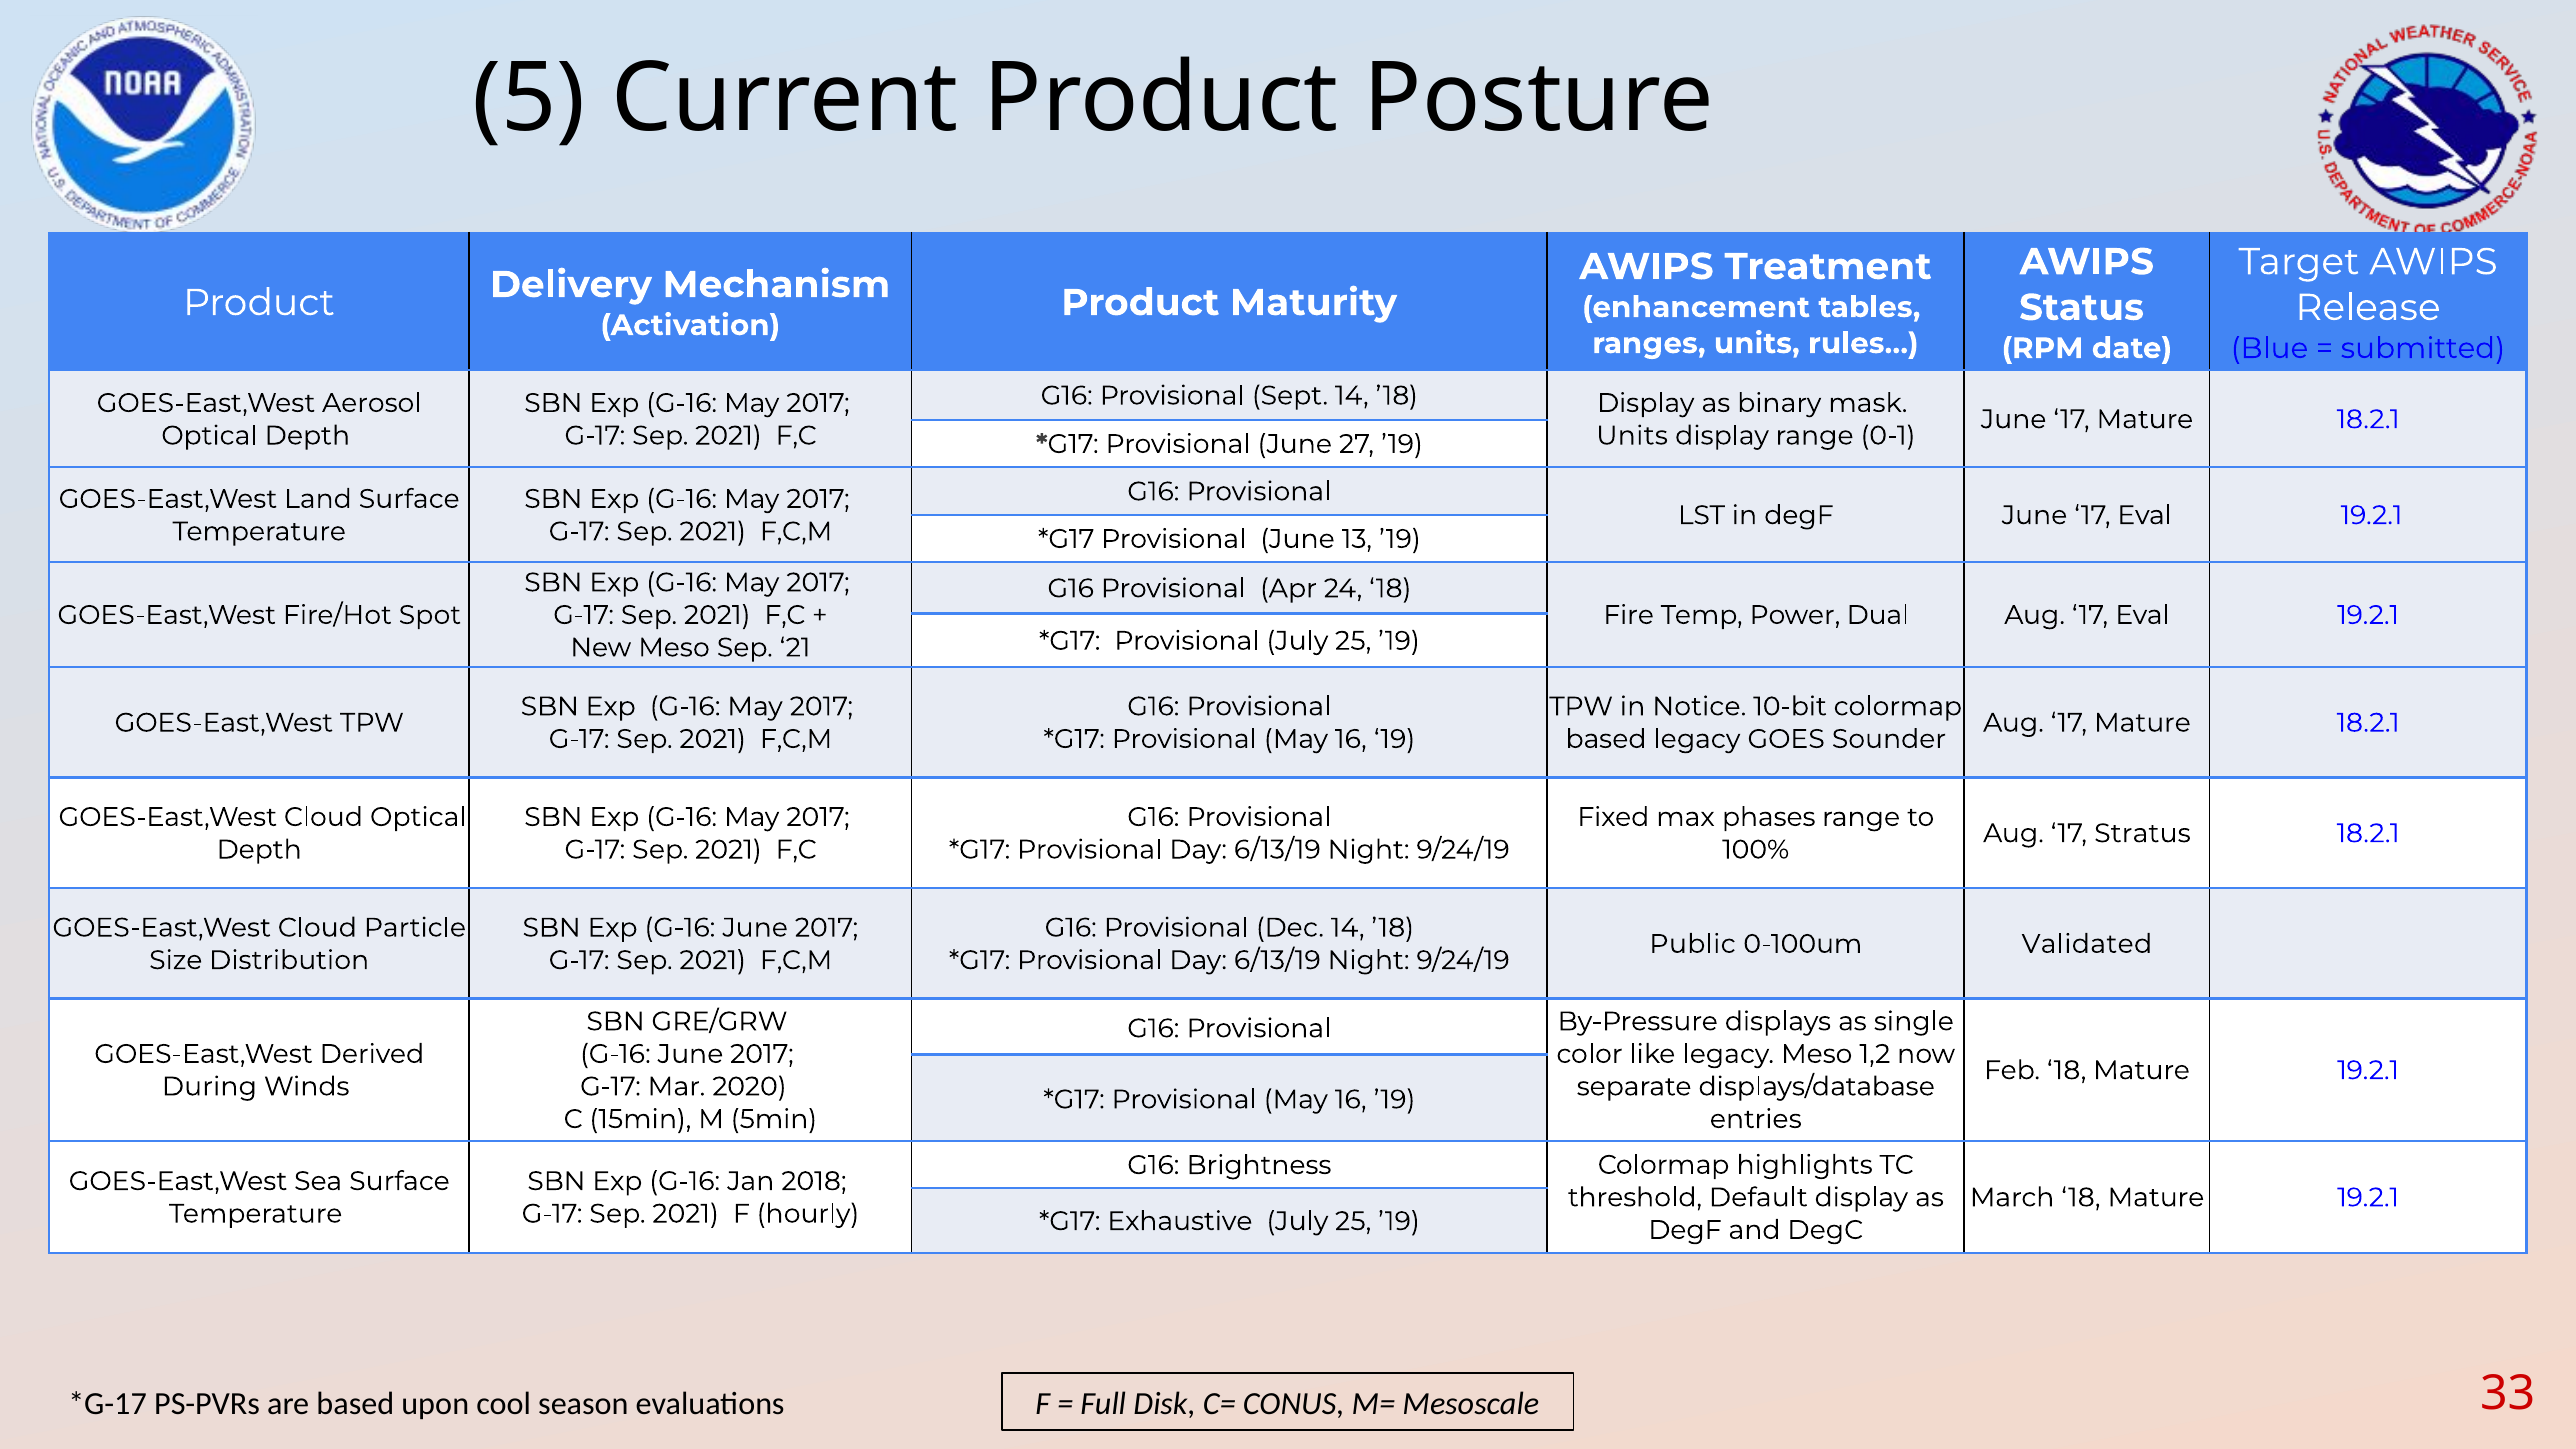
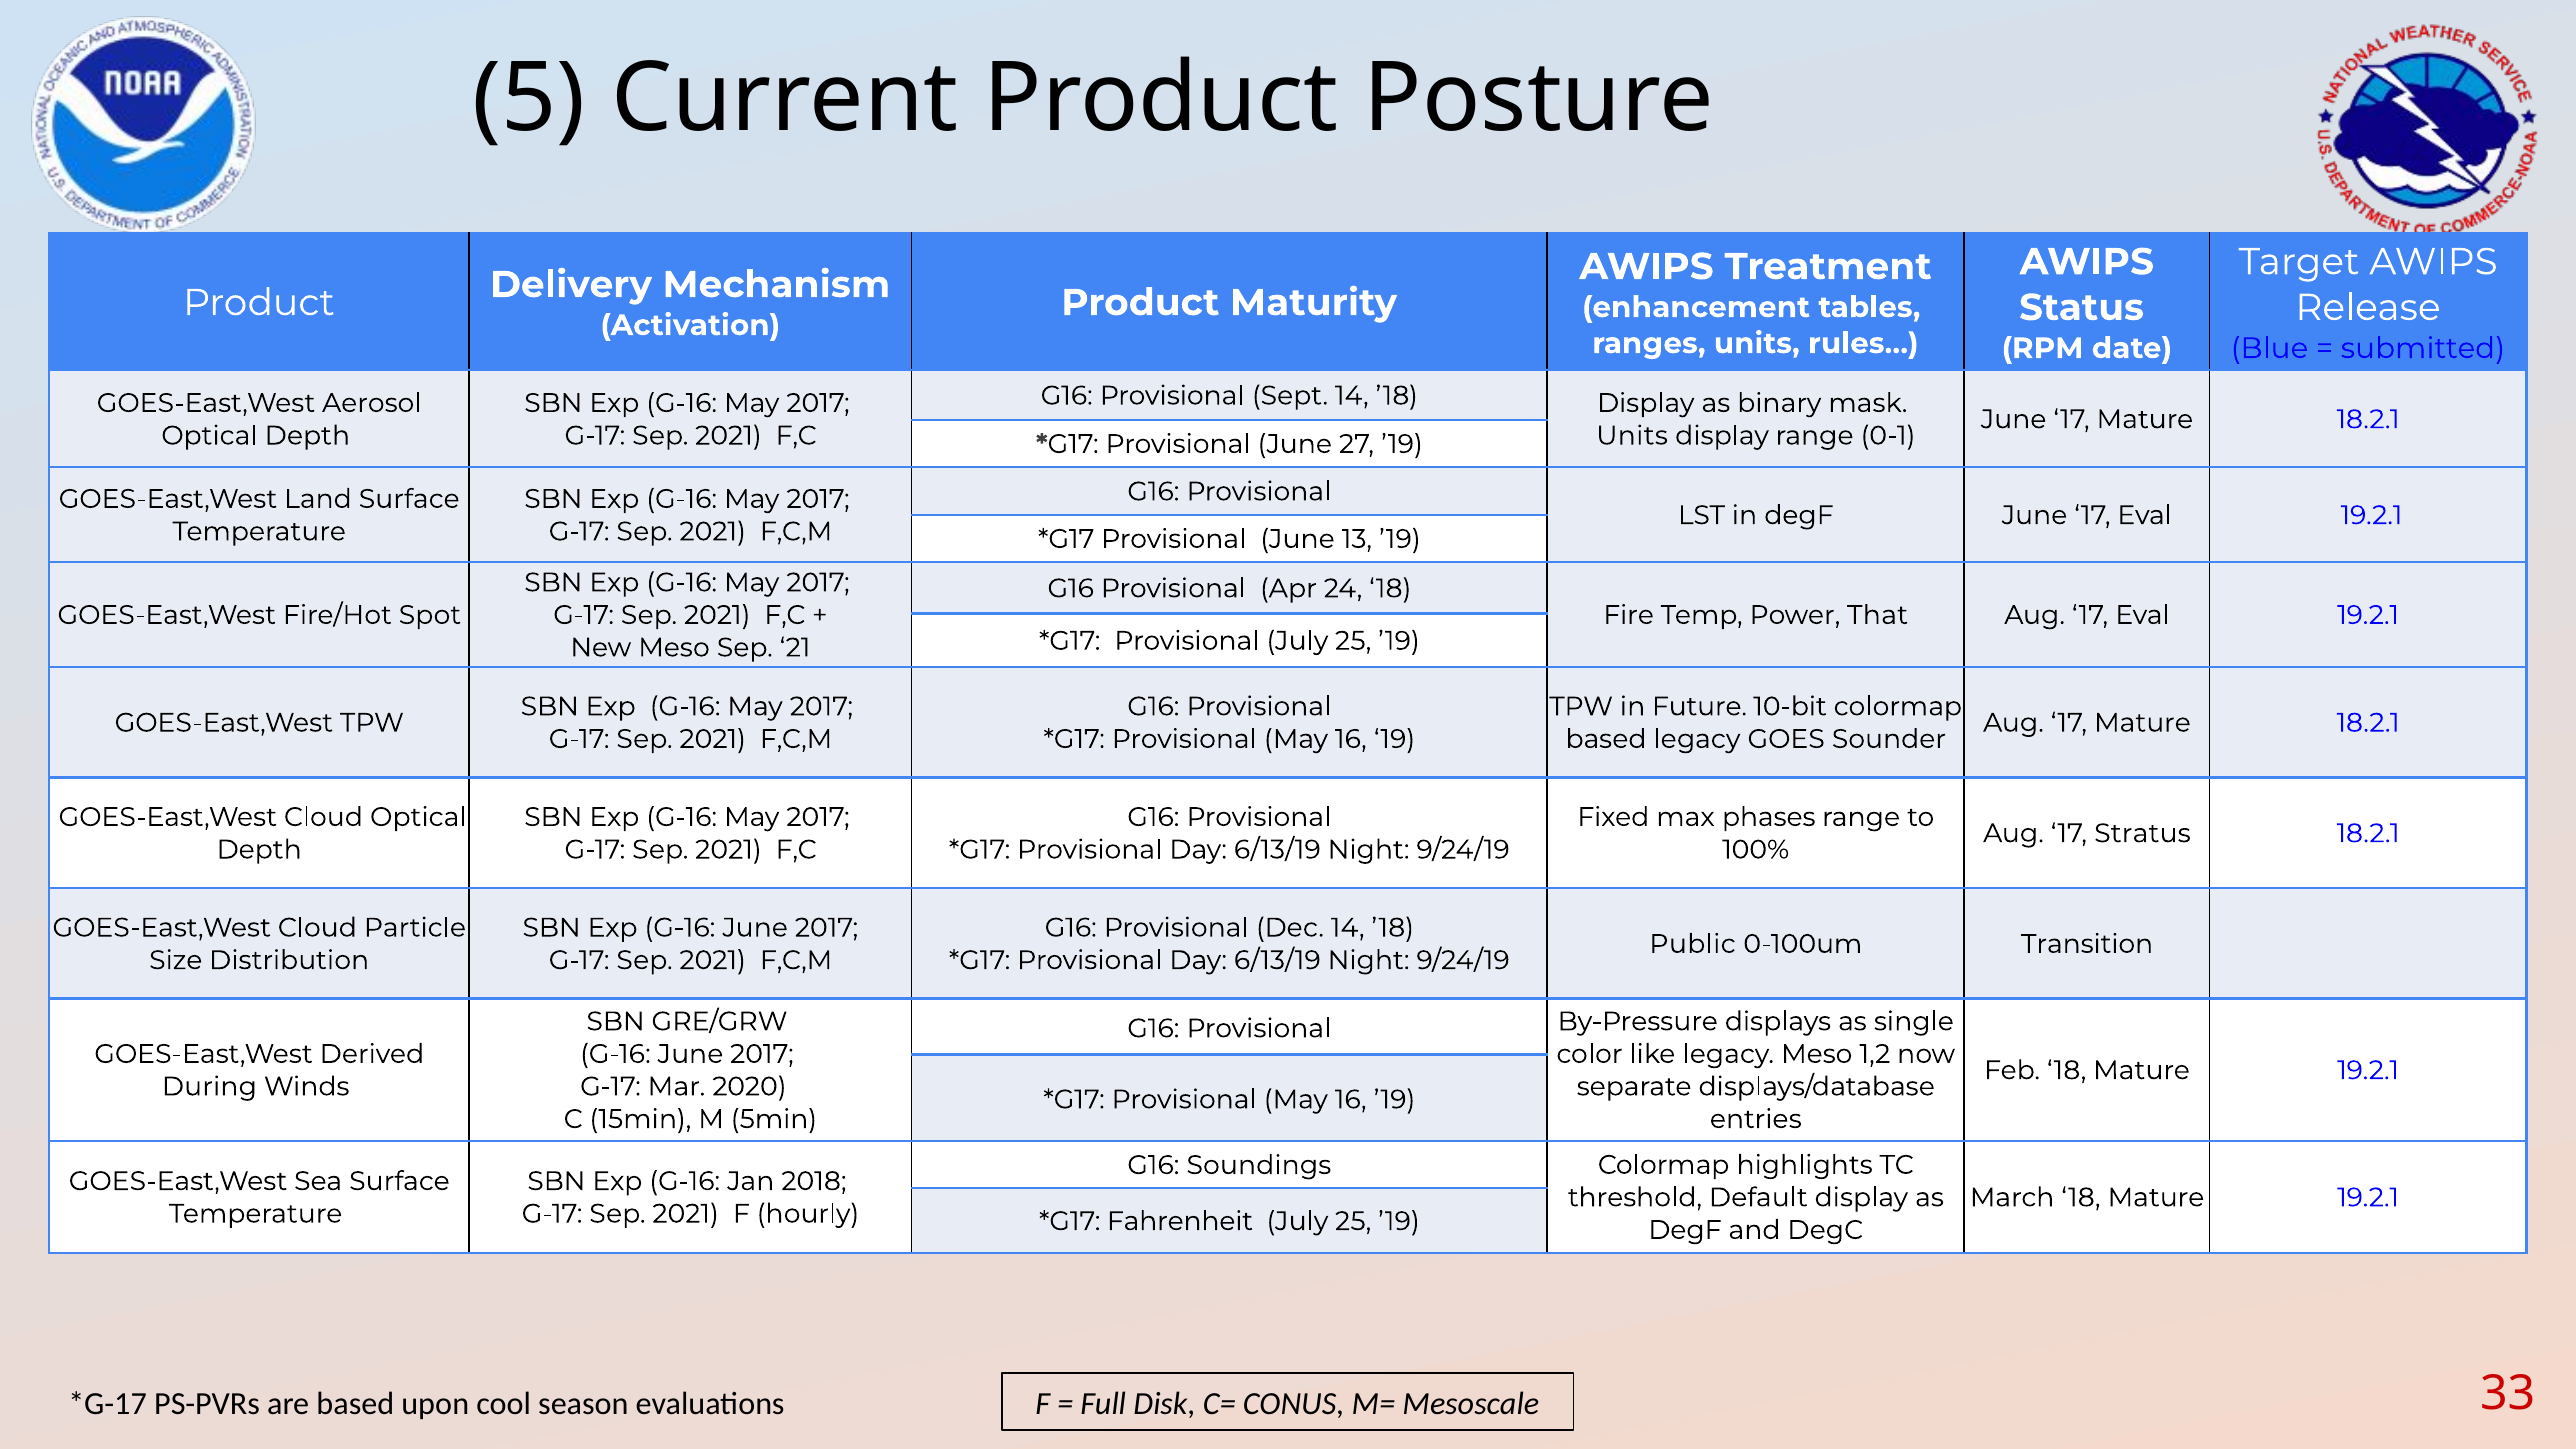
Dual: Dual -> That
Notice: Notice -> Future
Validated: Validated -> Transition
Brightness: Brightness -> Soundings
Exhaustive: Exhaustive -> Fahrenheit
